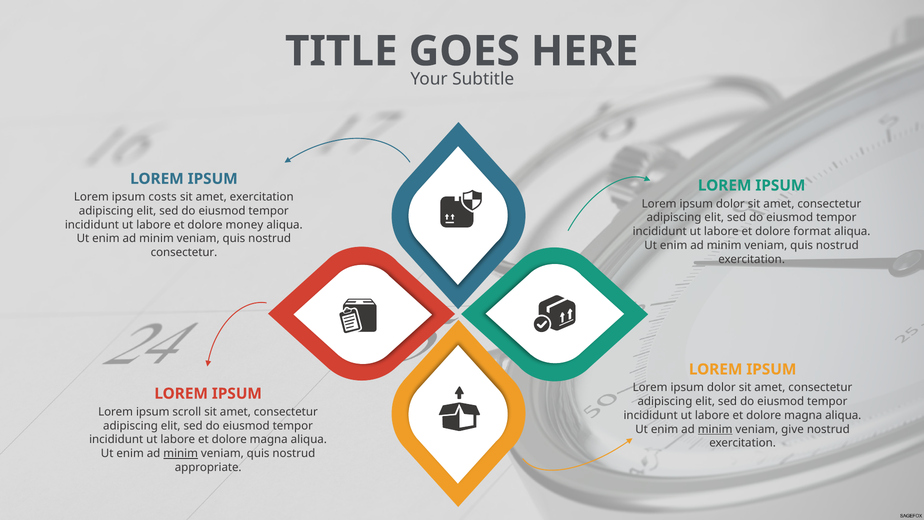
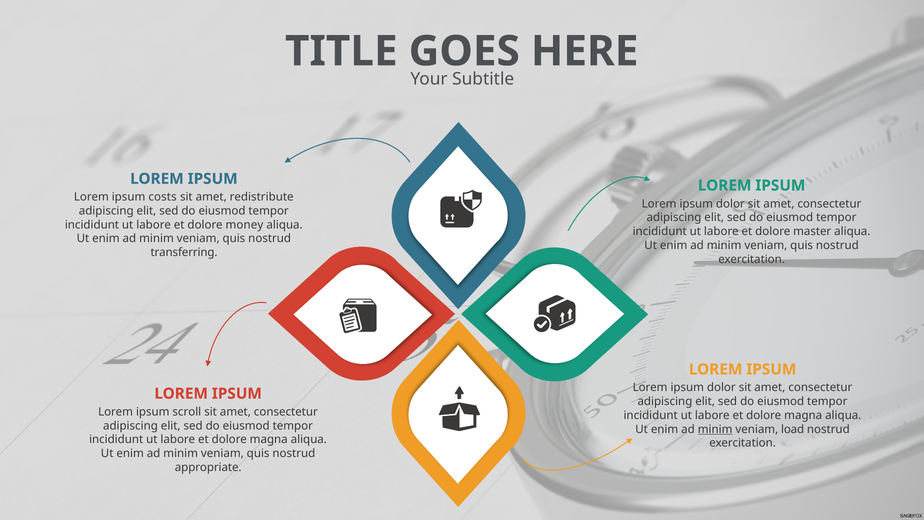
amet exercitation: exercitation -> redistribute
format: format -> master
consectetur at (184, 252): consectetur -> transferring
give: give -> load
minim at (181, 453) underline: present -> none
